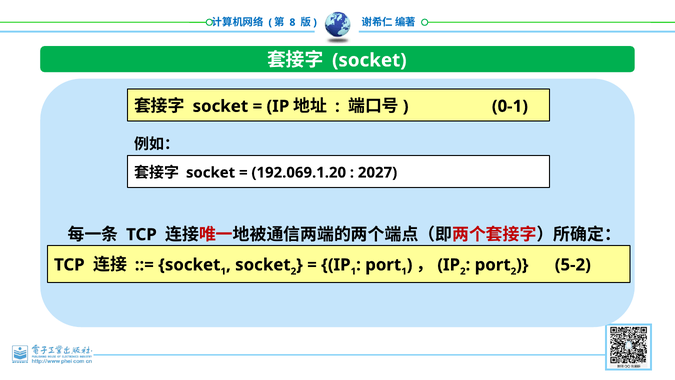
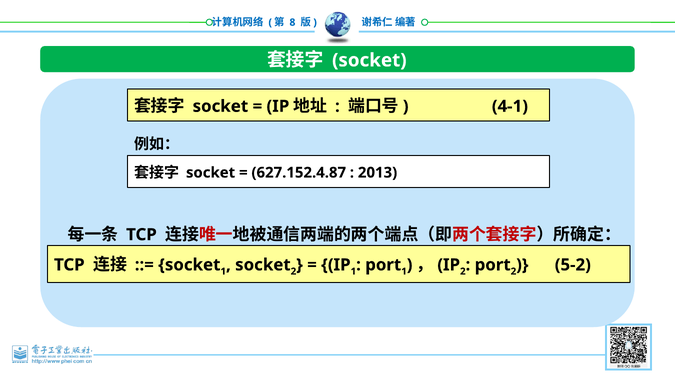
0-1: 0-1 -> 4-1
192.069.1.20: 192.069.1.20 -> 627.152.4.87
2027: 2027 -> 2013
